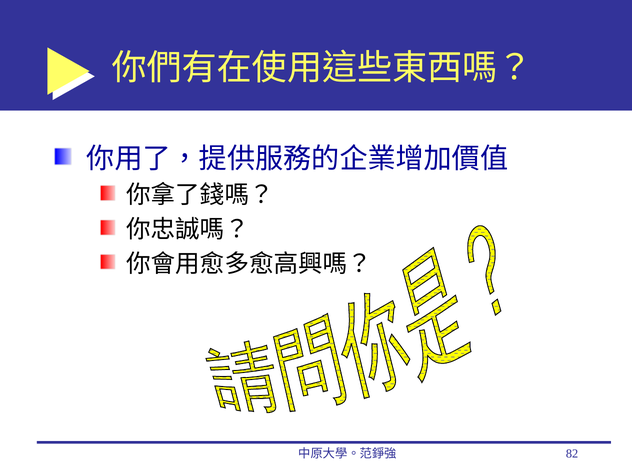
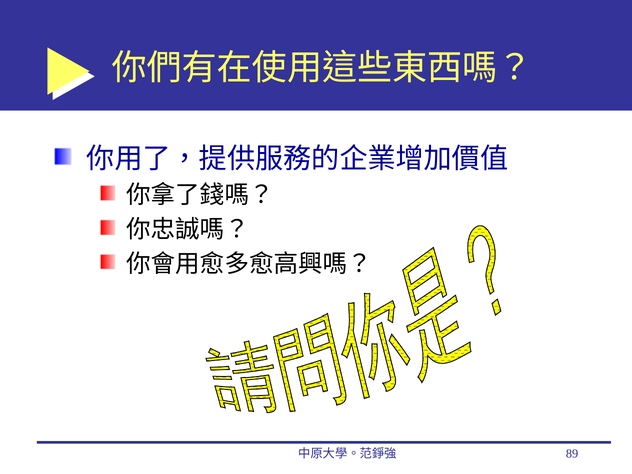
82: 82 -> 89
